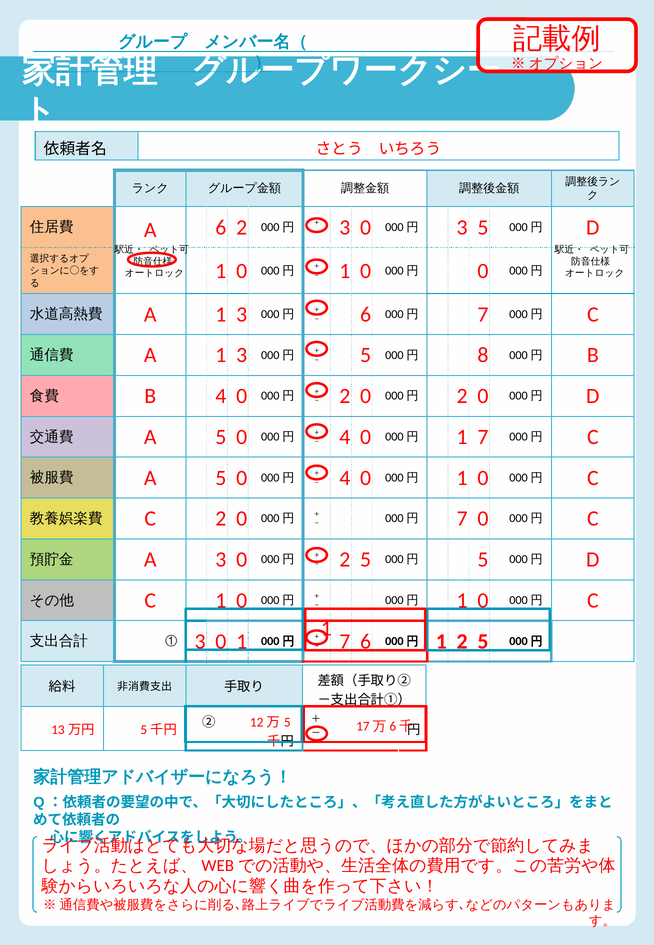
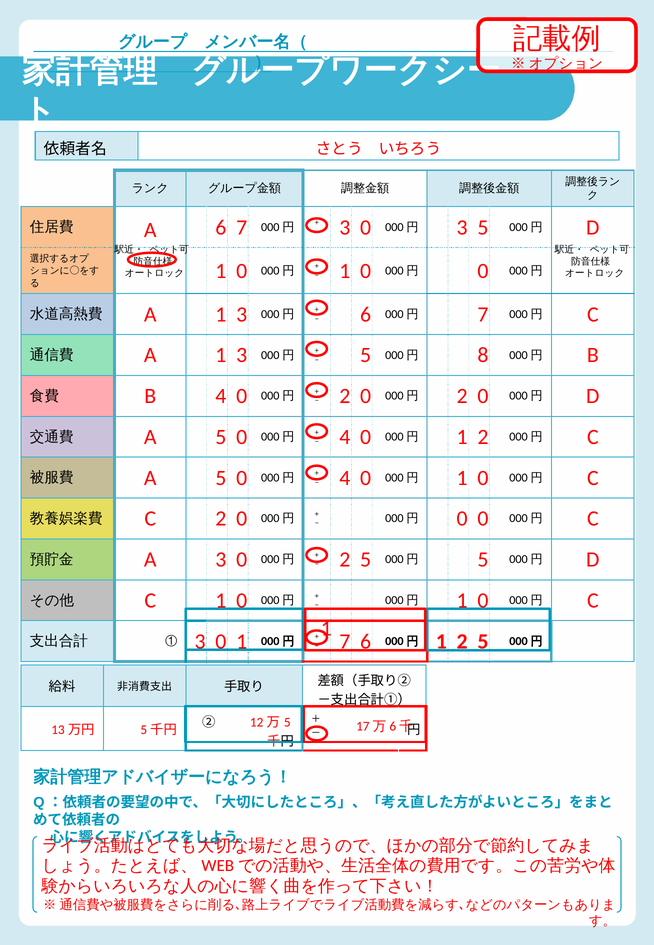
6 2: 2 -> 7
7 at (483, 437): 7 -> 2
7 at (462, 519): 7 -> 0
